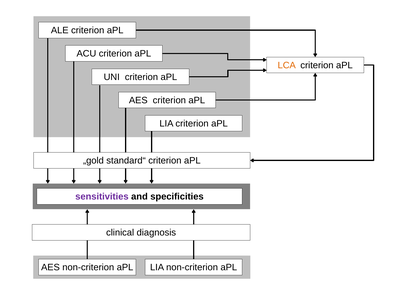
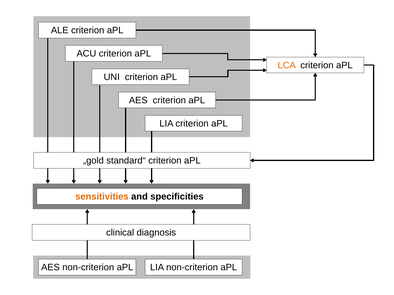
sensitivities colour: purple -> orange
